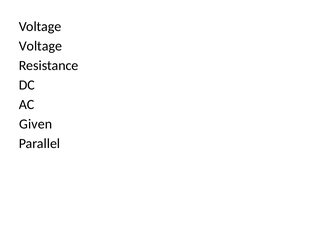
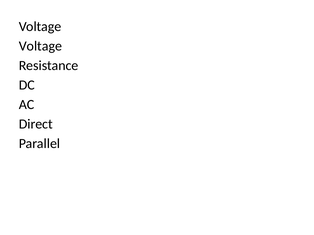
Given: Given -> Direct
